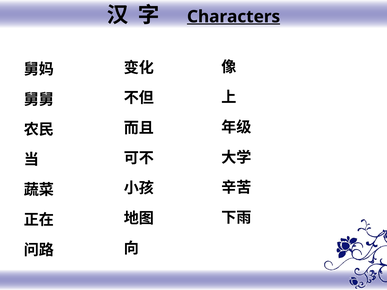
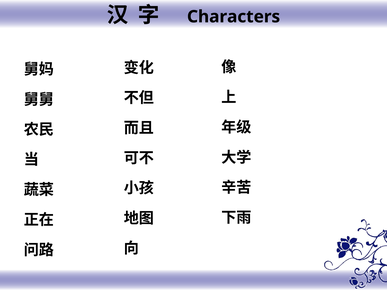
Characters underline: present -> none
